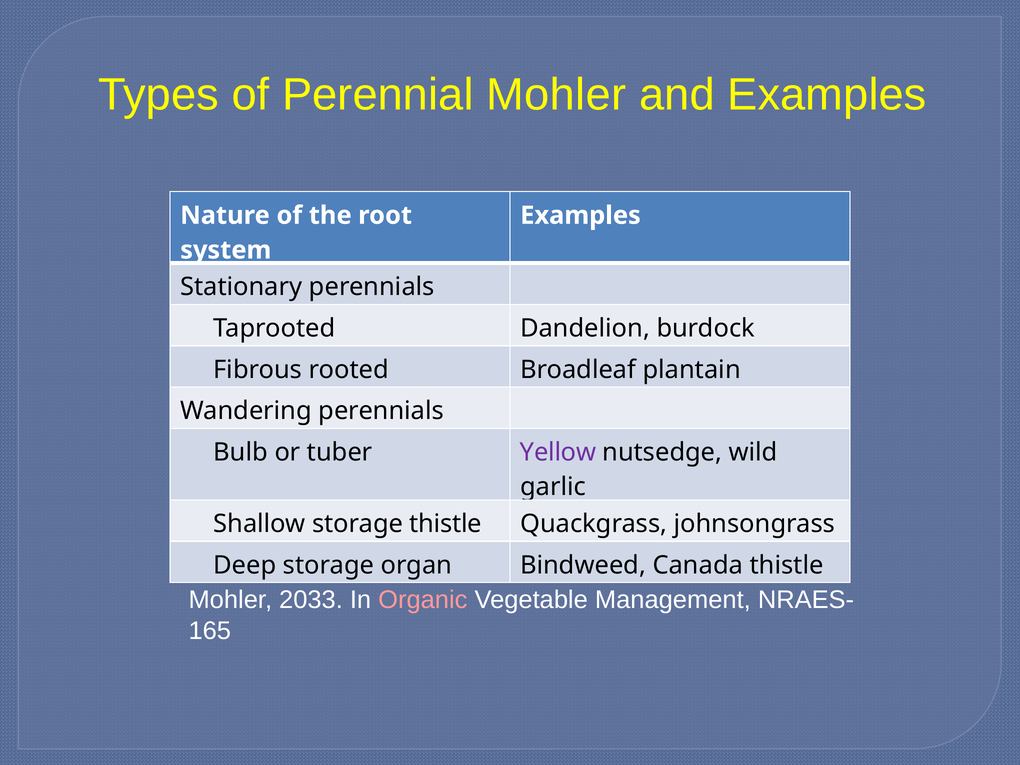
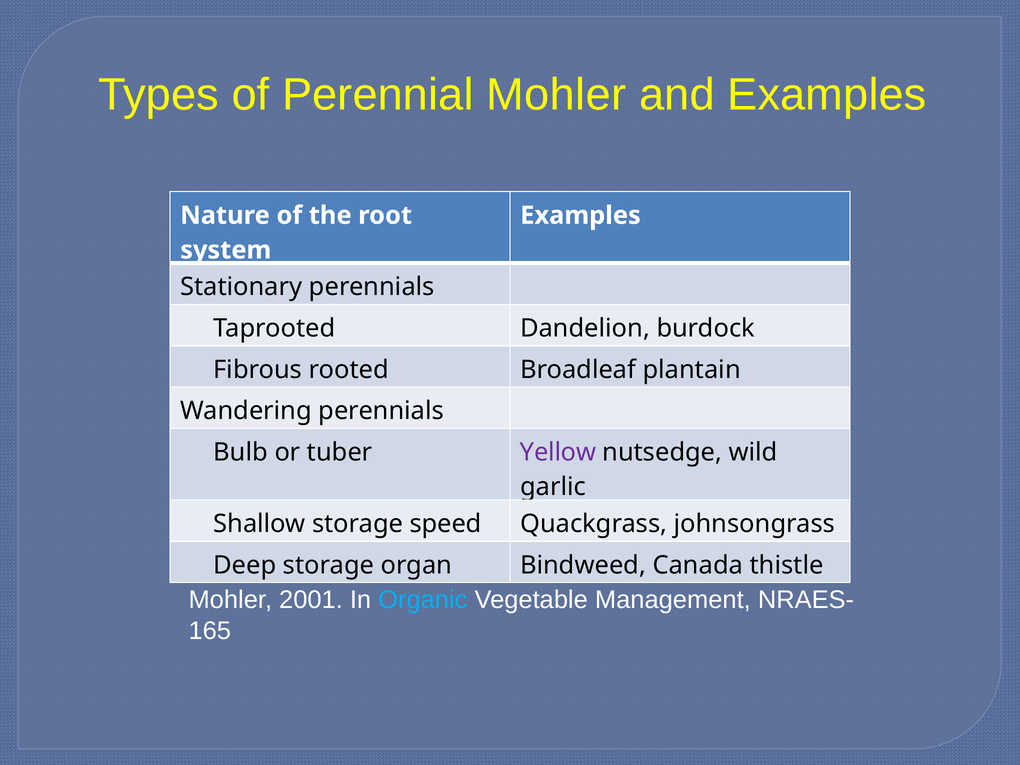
storage thistle: thistle -> speed
2033: 2033 -> 2001
Organic colour: pink -> light blue
